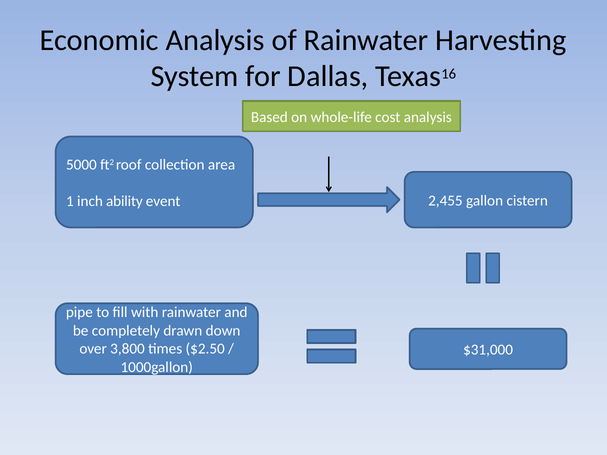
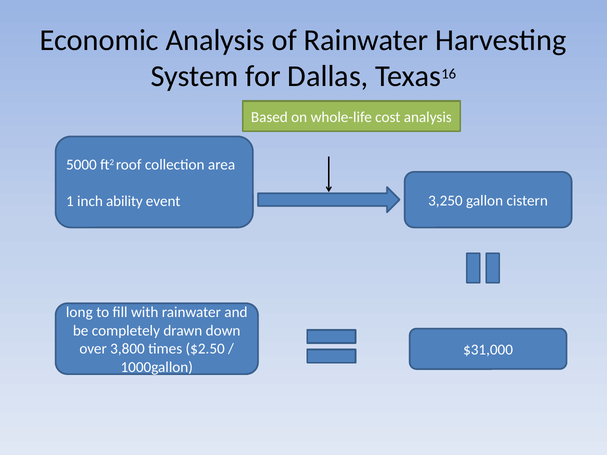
2,455: 2,455 -> 3,250
pipe: pipe -> long
